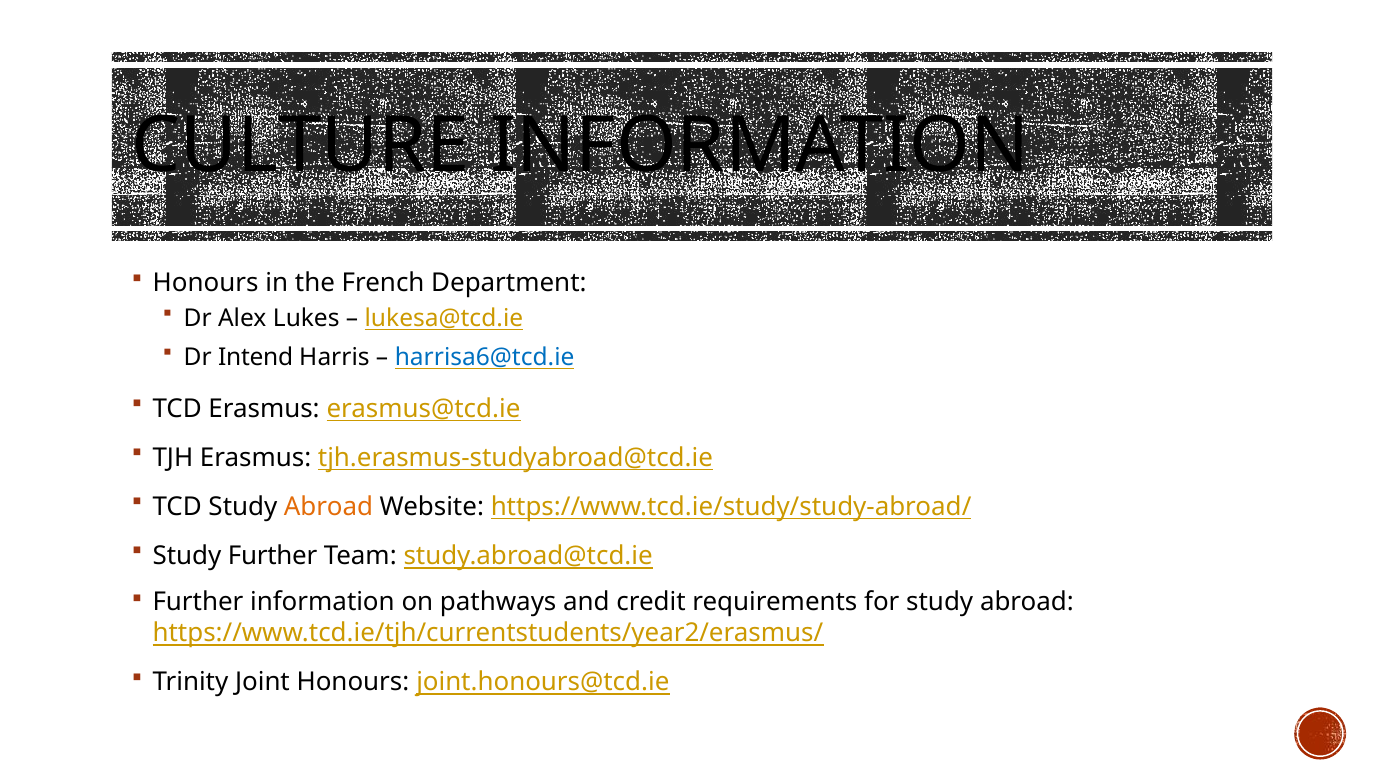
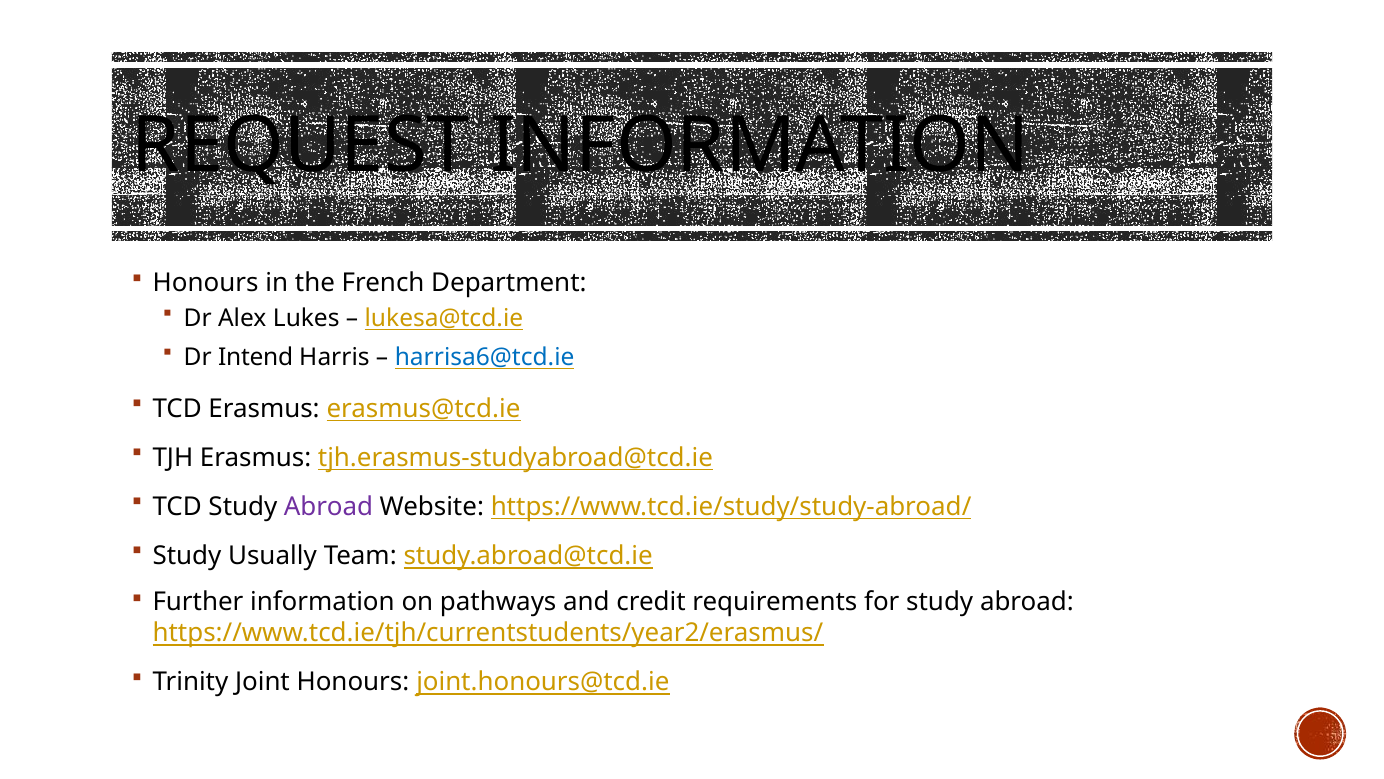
CULTURE: CULTURE -> REQUEST
Abroad at (328, 507) colour: orange -> purple
Study Further: Further -> Usually
